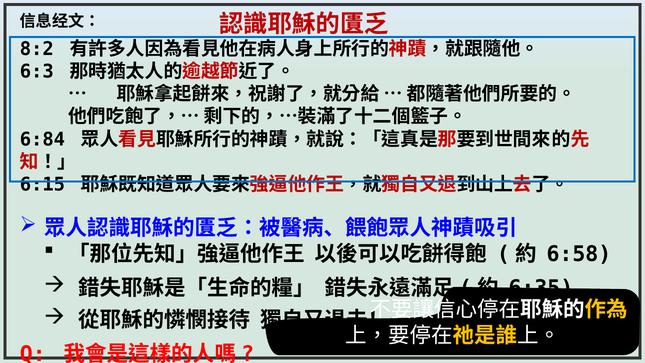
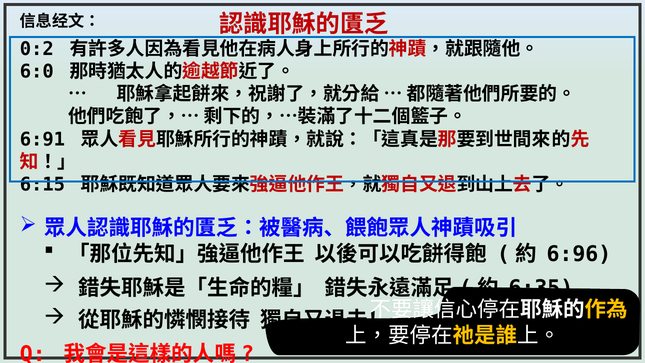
8:2: 8:2 -> 0:2
6:3: 6:3 -> 6:0
6:84: 6:84 -> 6:91
6:58: 6:58 -> 6:96
